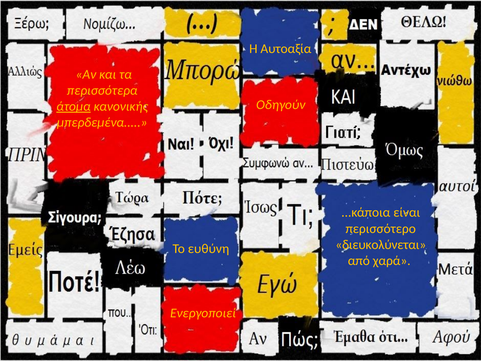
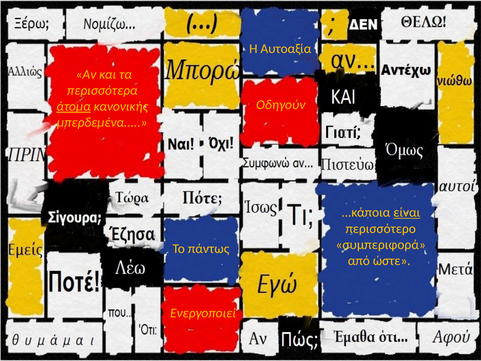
είναι underline: none -> present
διευκολύνεται: διευκολύνεται -> συμπεριφορά
ευθύνη: ευθύνη -> πάντως
χαρά: χαρά -> ώστε
